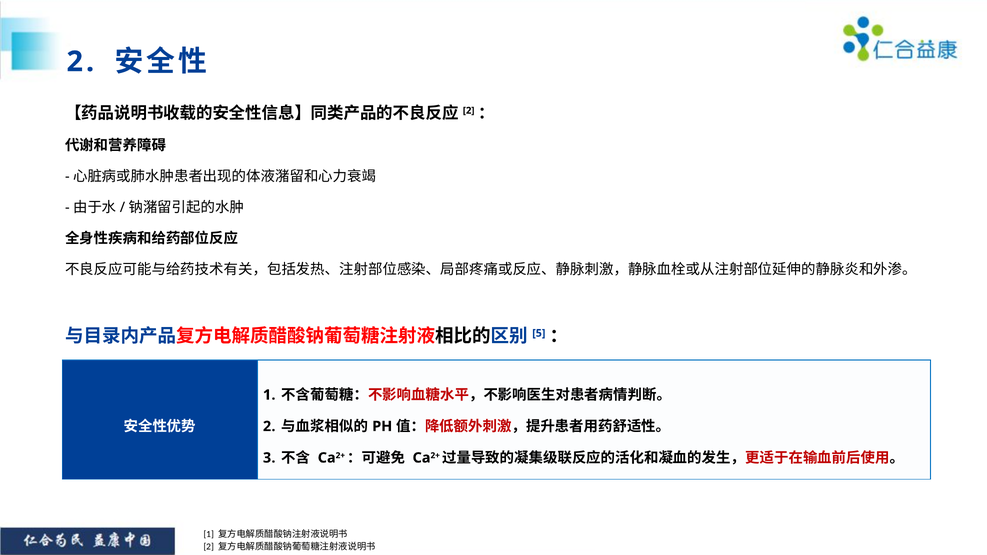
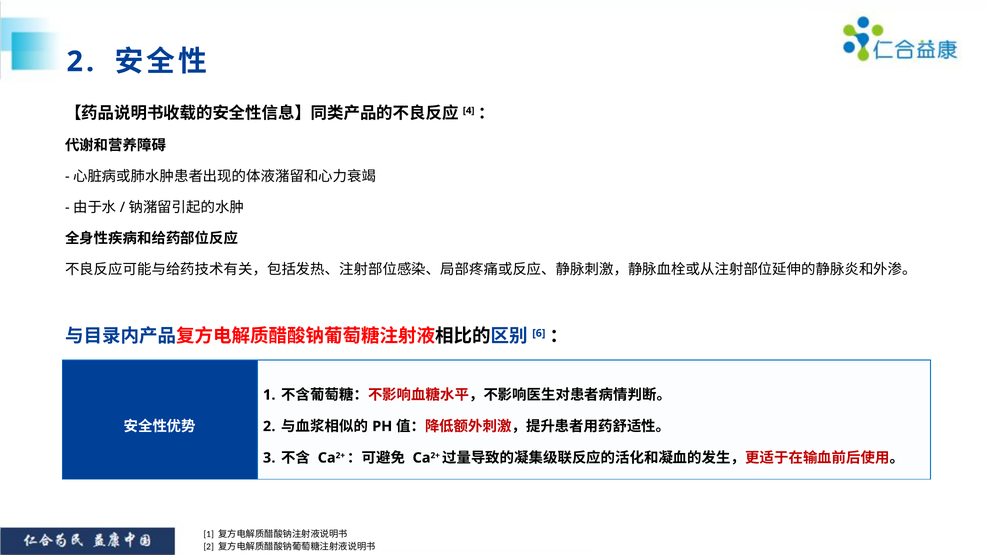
2 at (469, 111): 2 -> 4
5: 5 -> 6
